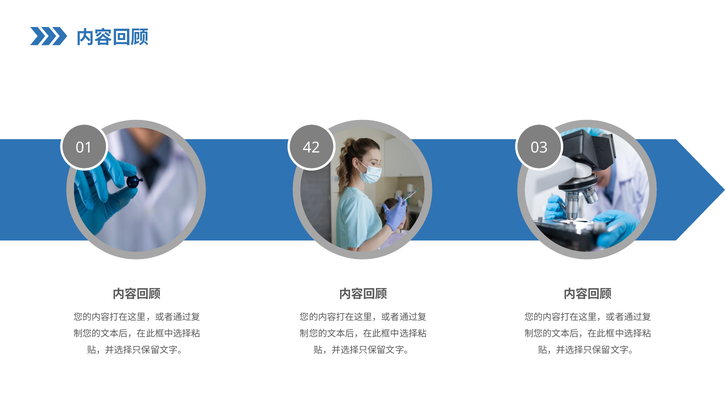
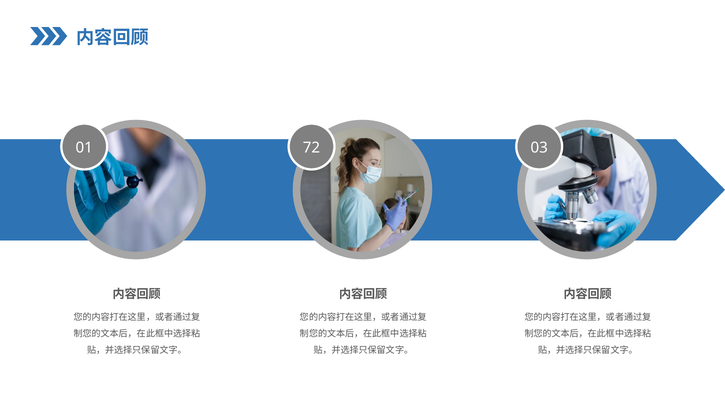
42: 42 -> 72
